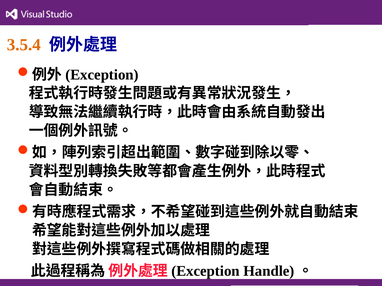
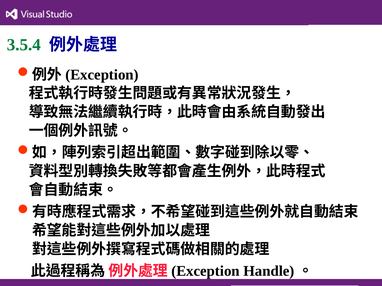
3.5.4 colour: orange -> green
